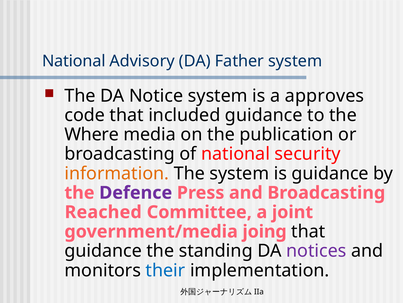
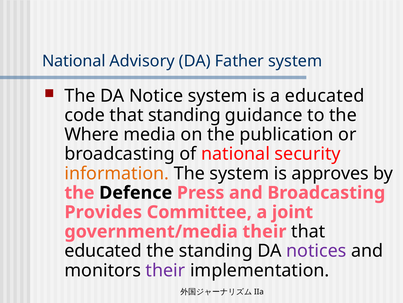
a approves: approves -> educated
that included: included -> standing
is guidance: guidance -> approves
Defence colour: purple -> black
Reached: Reached -> Provides
government/media joing: joing -> their
guidance at (103, 250): guidance -> educated
their at (165, 270) colour: blue -> purple
